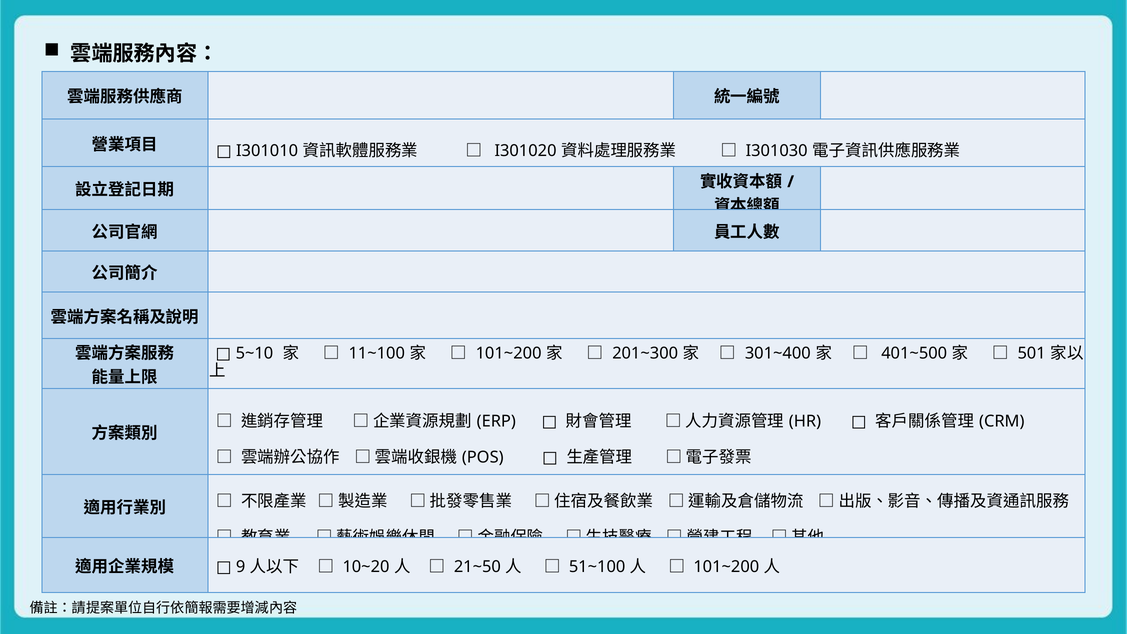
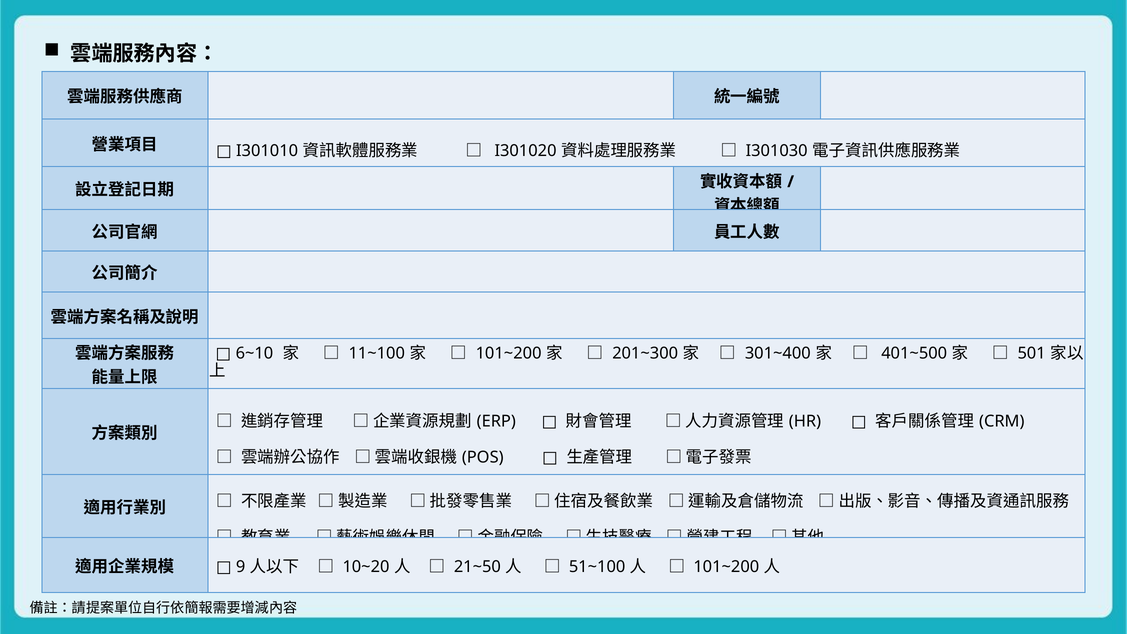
5~10: 5~10 -> 6~10
